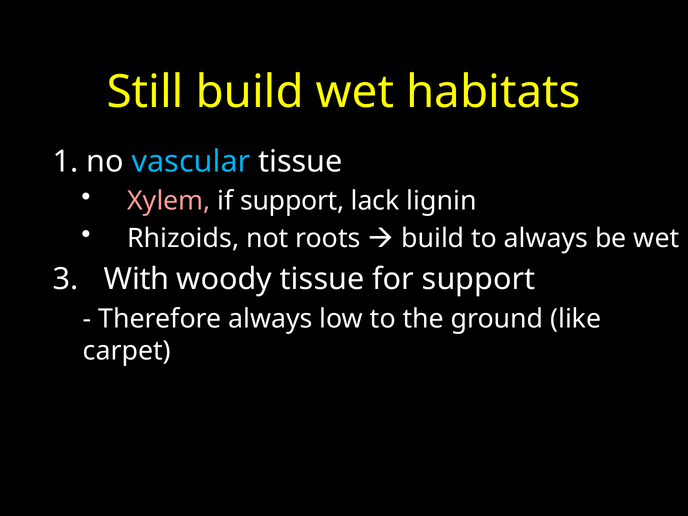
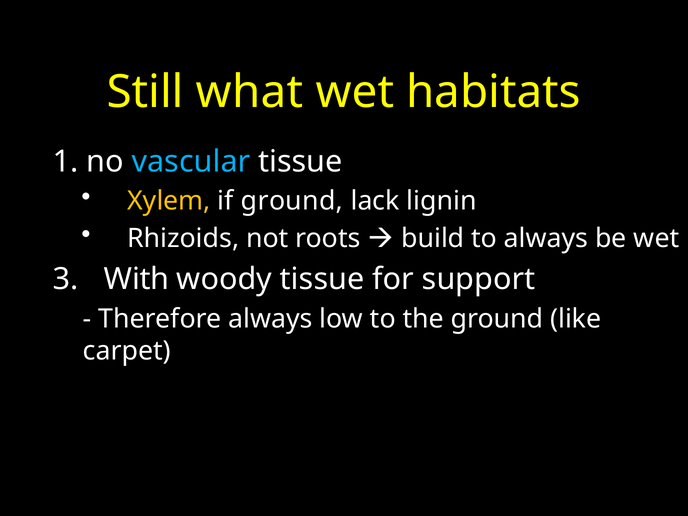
Still build: build -> what
Xylem colour: pink -> yellow
if support: support -> ground
